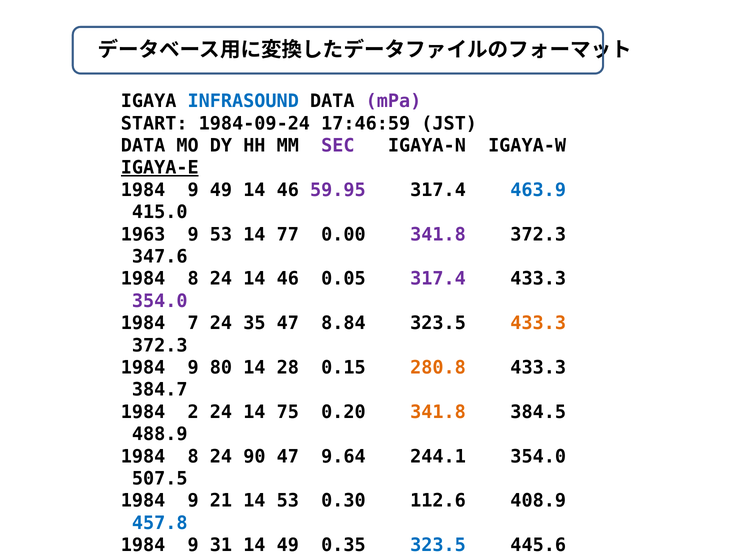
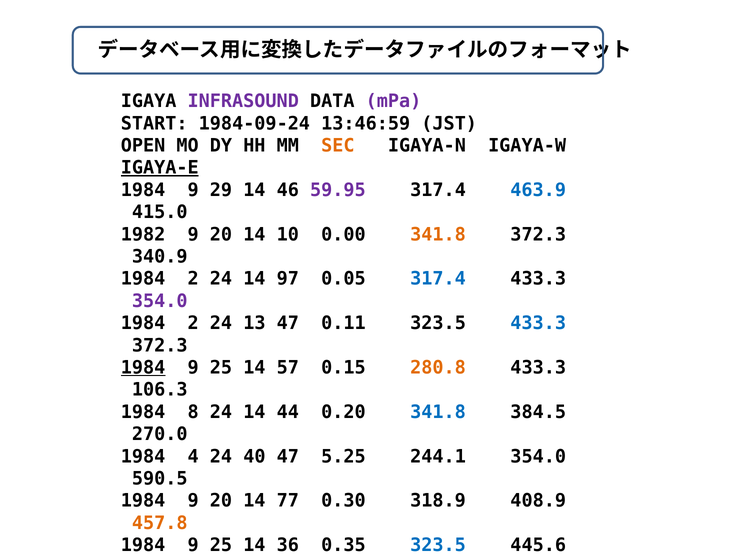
INFRASOUND colour: blue -> purple
17:46:59: 17:46:59 -> 13:46:59
DATA at (143, 146): DATA -> OPEN
SEC colour: purple -> orange
9 49: 49 -> 29
1963: 1963 -> 1982
53 at (221, 234): 53 -> 20
77: 77 -> 10
341.8 at (438, 234) colour: purple -> orange
347.6: 347.6 -> 340.9
8 at (193, 279): 8 -> 2
24 14 46: 46 -> 97
317.4 at (438, 279) colour: purple -> blue
7 at (193, 323): 7 -> 2
35: 35 -> 13
8.84: 8.84 -> 0.11
433.3 at (538, 323) colour: orange -> blue
1984 at (143, 368) underline: none -> present
80 at (221, 368): 80 -> 25
28: 28 -> 57
384.7: 384.7 -> 106.3
2: 2 -> 8
75: 75 -> 44
341.8 at (438, 412) colour: orange -> blue
488.9: 488.9 -> 270.0
8 at (193, 456): 8 -> 4
90: 90 -> 40
9.64: 9.64 -> 5.25
507.5: 507.5 -> 590.5
1984 9 21: 21 -> 20
14 53: 53 -> 77
112.6: 112.6 -> 318.9
457.8 colour: blue -> orange
31 at (221, 545): 31 -> 25
14 49: 49 -> 36
